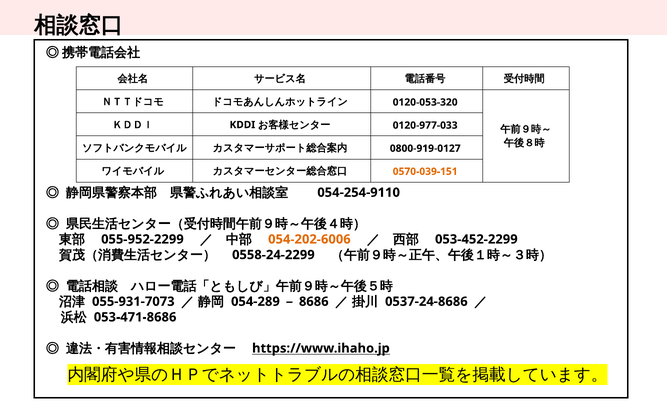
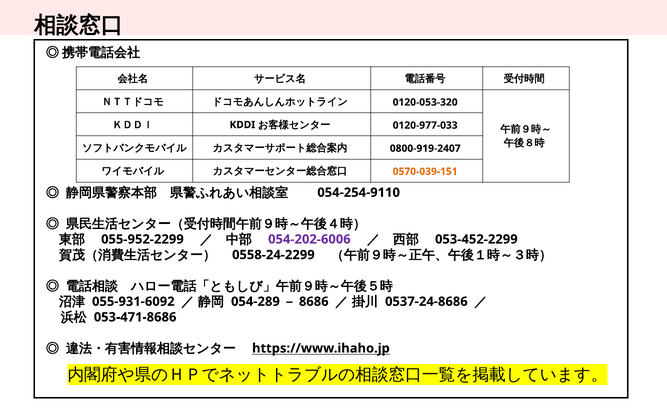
0800-919-0127: 0800-919-0127 -> 0800-919-2407
054-202-6006 colour: orange -> purple
055-931-7073: 055-931-7073 -> 055-931-6092
